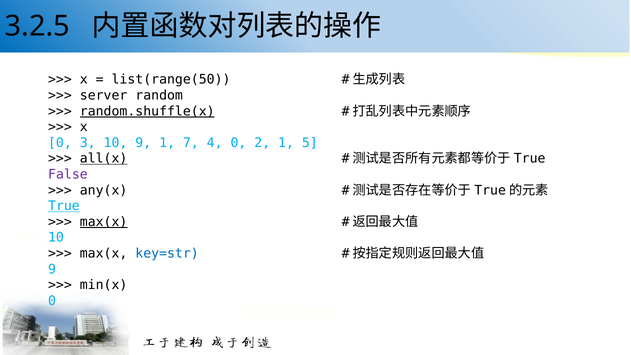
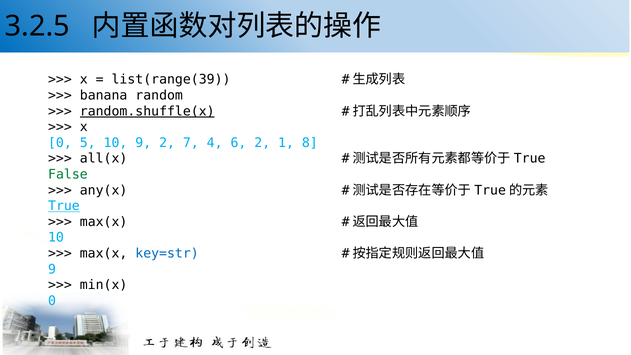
list(range(50: list(range(50 -> list(range(39
server: server -> banana
3: 3 -> 5
9 1: 1 -> 2
4 0: 0 -> 6
5: 5 -> 8
all(x underline: present -> none
False colour: purple -> green
max(x at (104, 222) underline: present -> none
